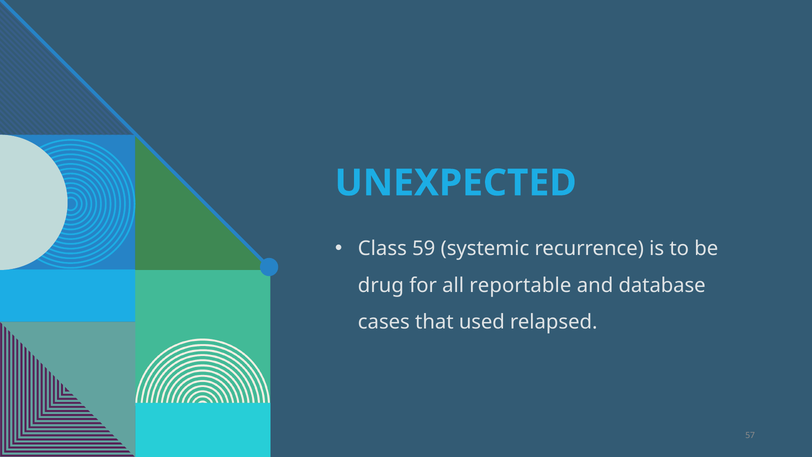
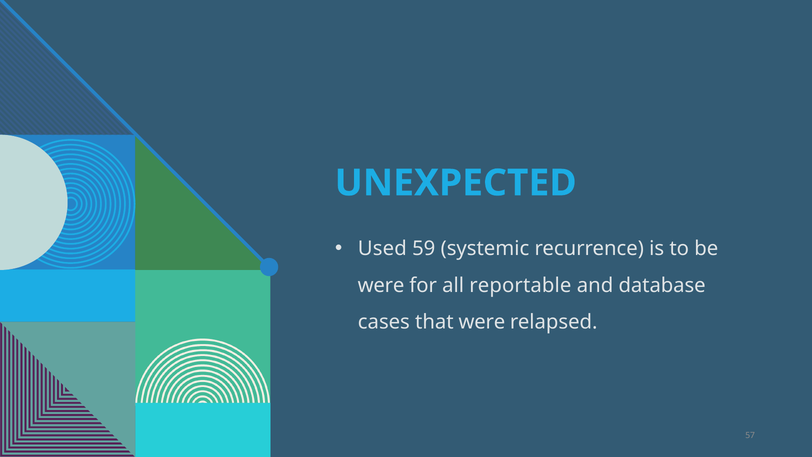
Class: Class -> Used
drug at (381, 285): drug -> were
that used: used -> were
